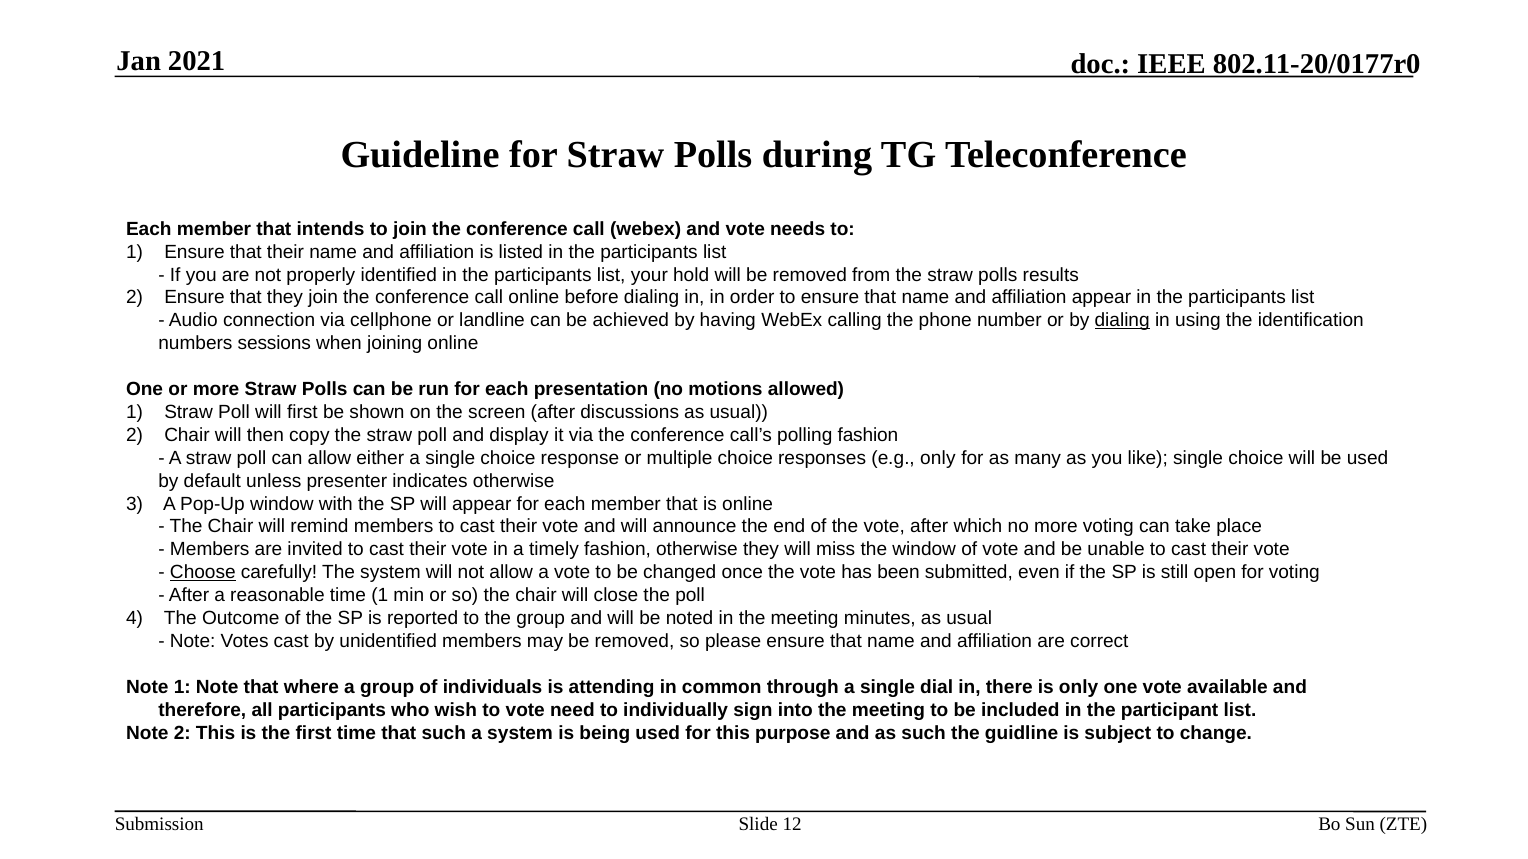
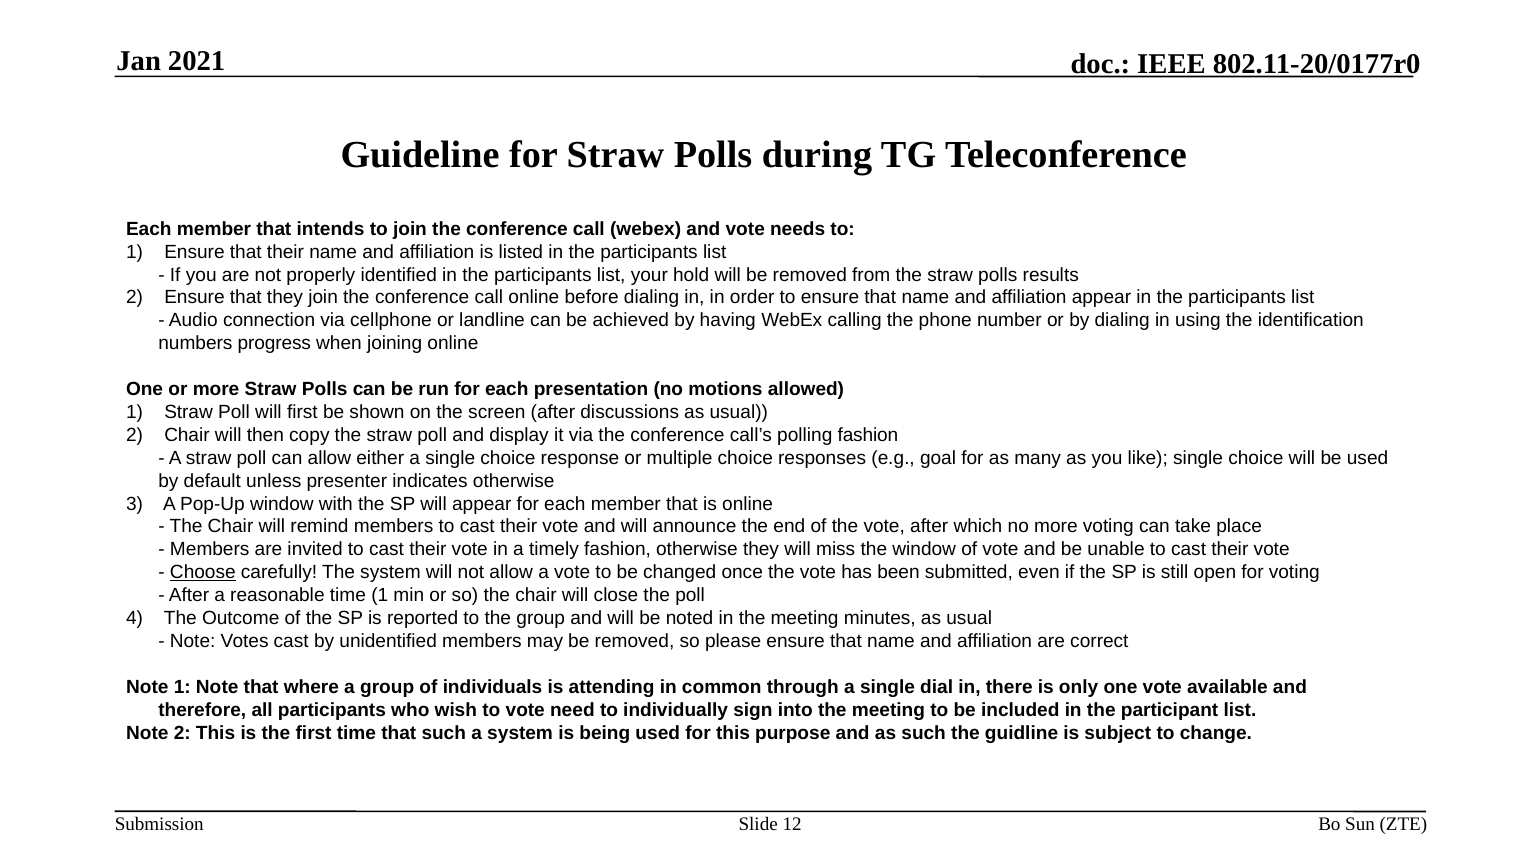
dialing at (1122, 321) underline: present -> none
sessions: sessions -> progress
e.g only: only -> goal
